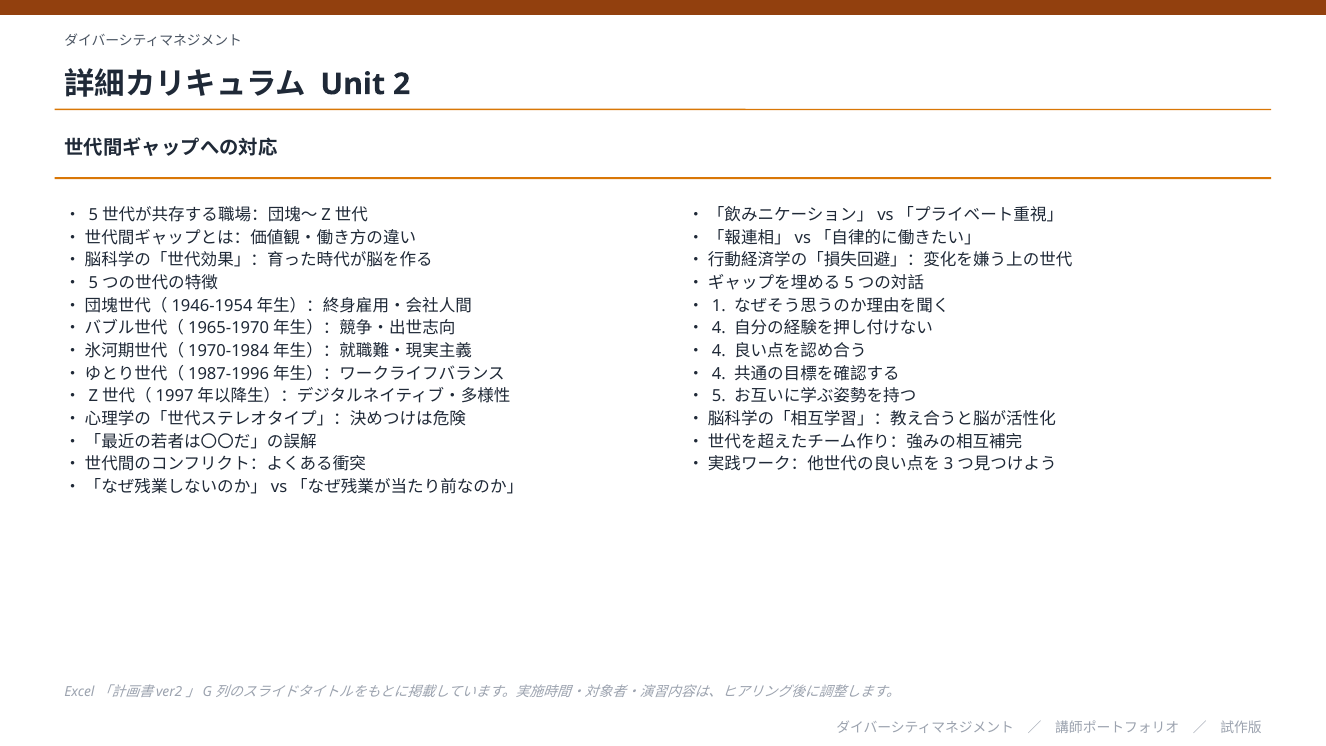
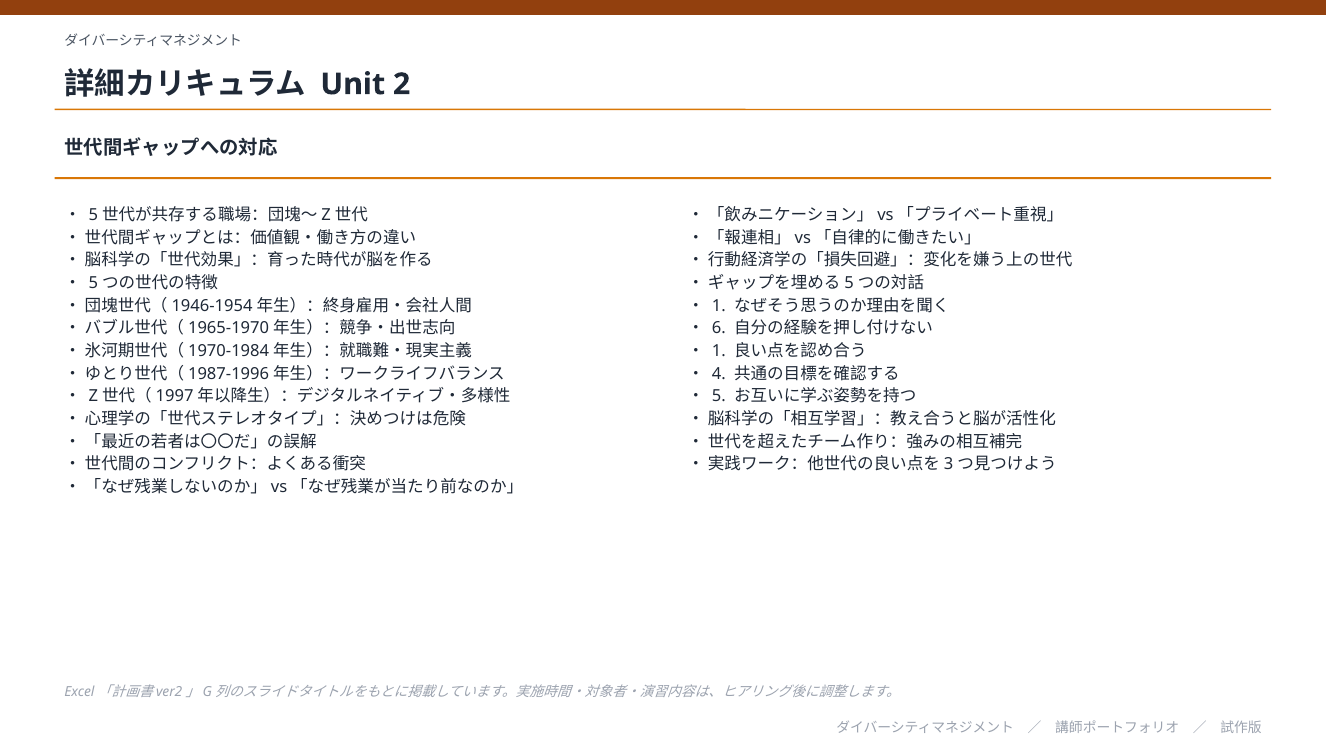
4 at (719, 328): 4 -> 6
4 at (719, 351): 4 -> 1
